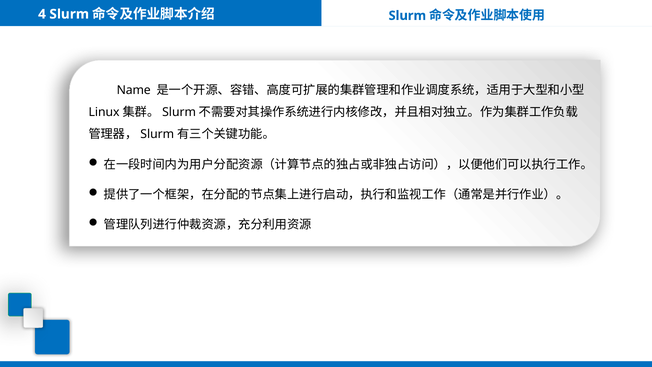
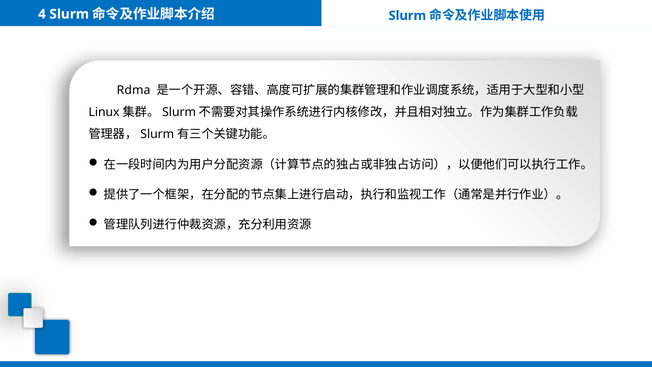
Name: Name -> Rdma
